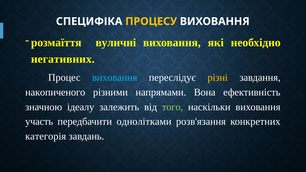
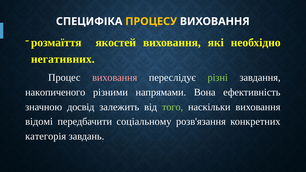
вуличні: вуличні -> якостей
виховання at (115, 78) colour: light blue -> pink
різні colour: yellow -> light green
ідеалу: ідеалу -> досвід
участь: участь -> відомі
однолітками: однолітками -> соціальному
